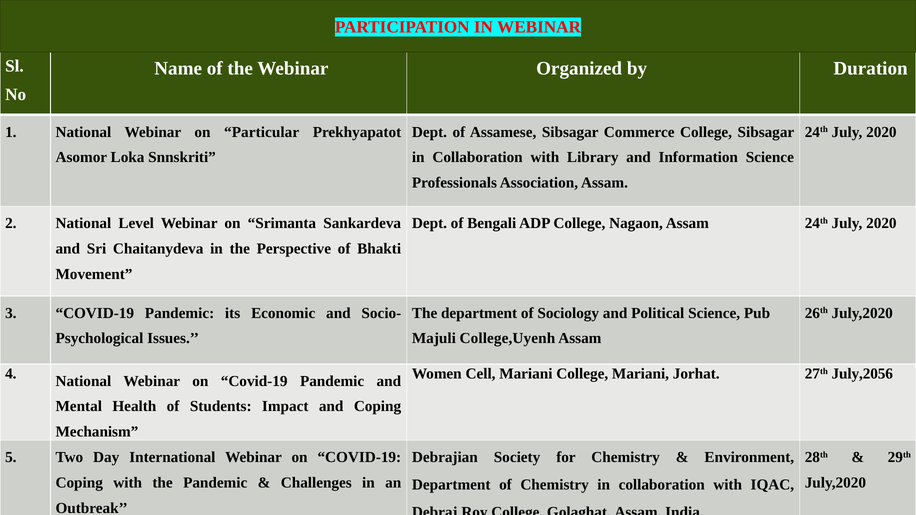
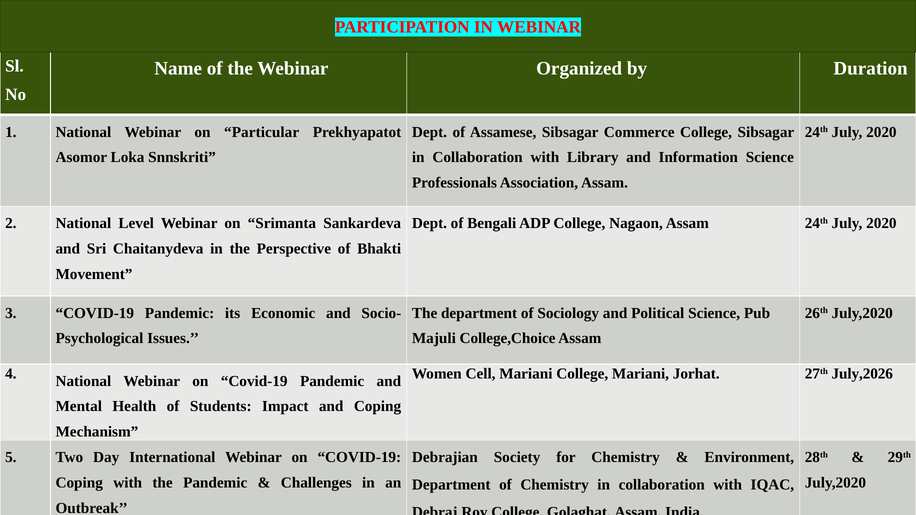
College,Uyenh: College,Uyenh -> College,Choice
July,2056: July,2056 -> July,2026
